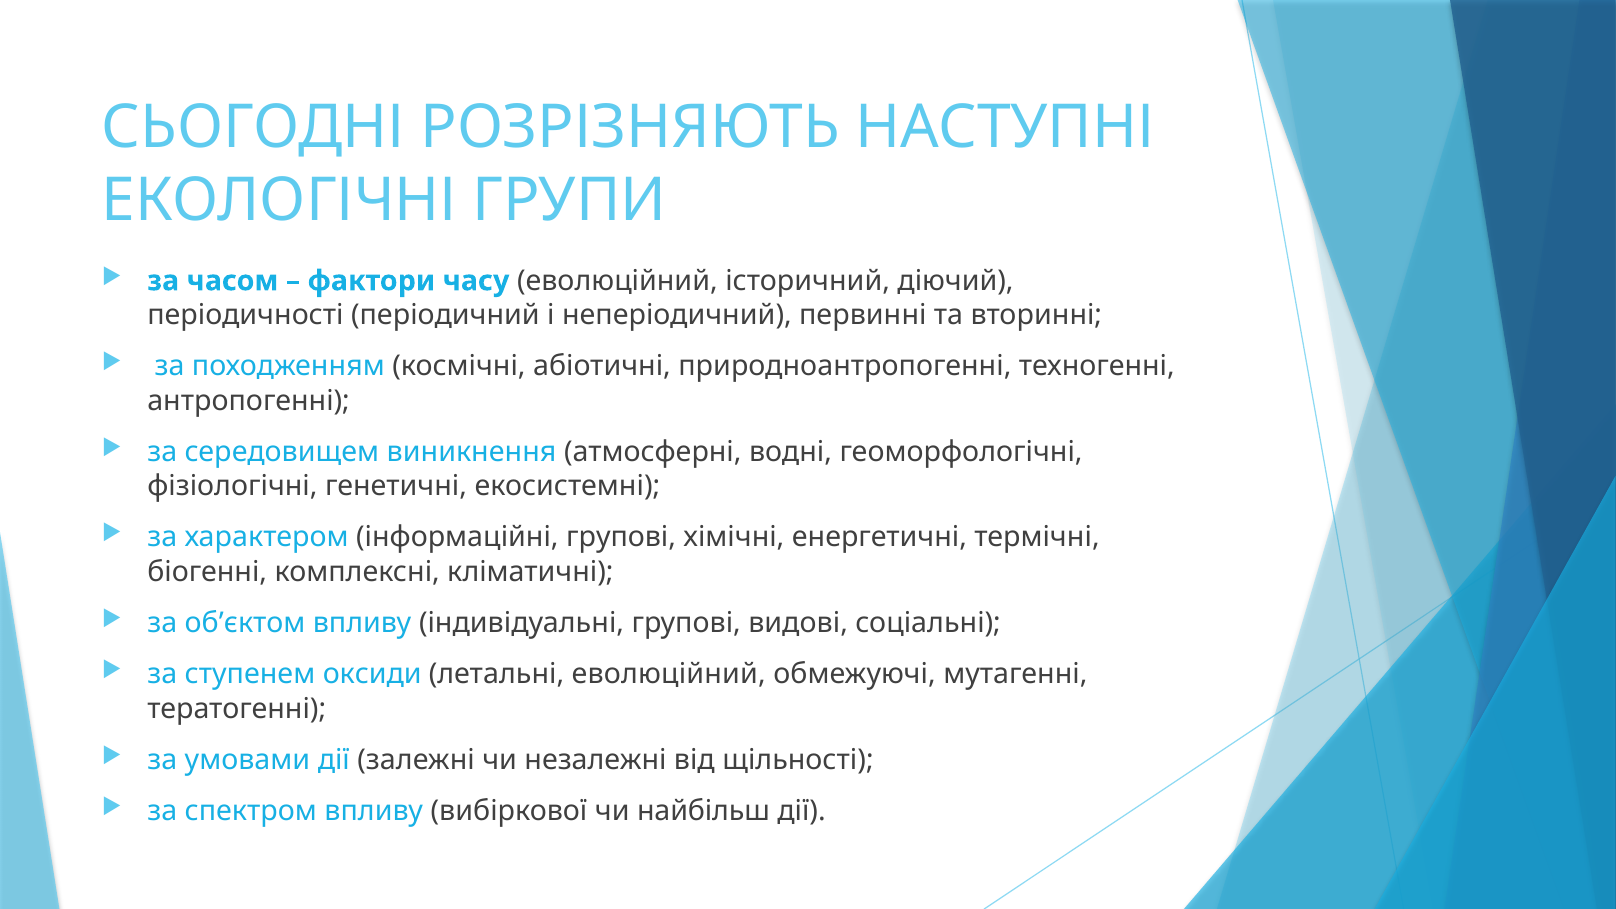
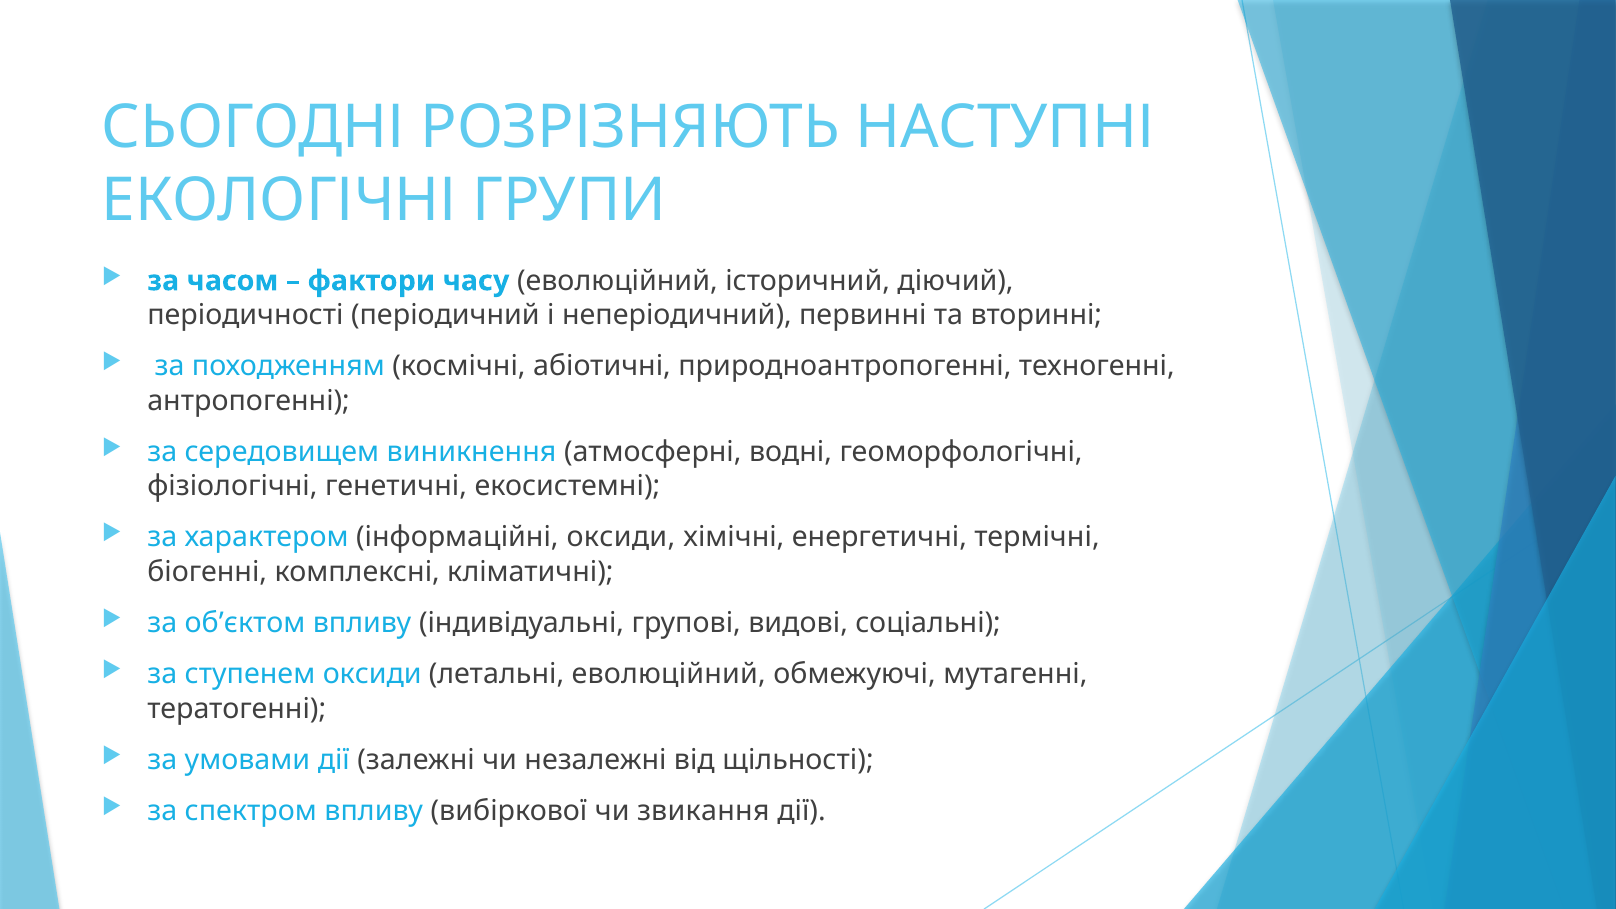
інформаційні групові: групові -> оксиди
найбільш: найбільш -> звикання
